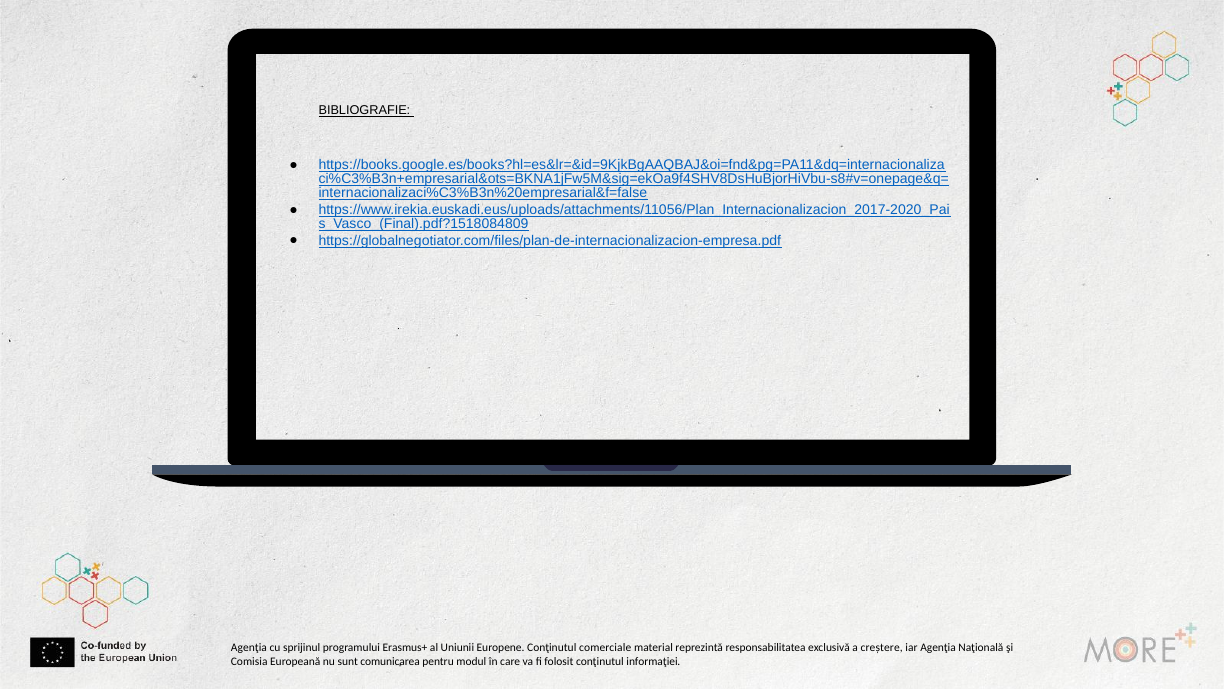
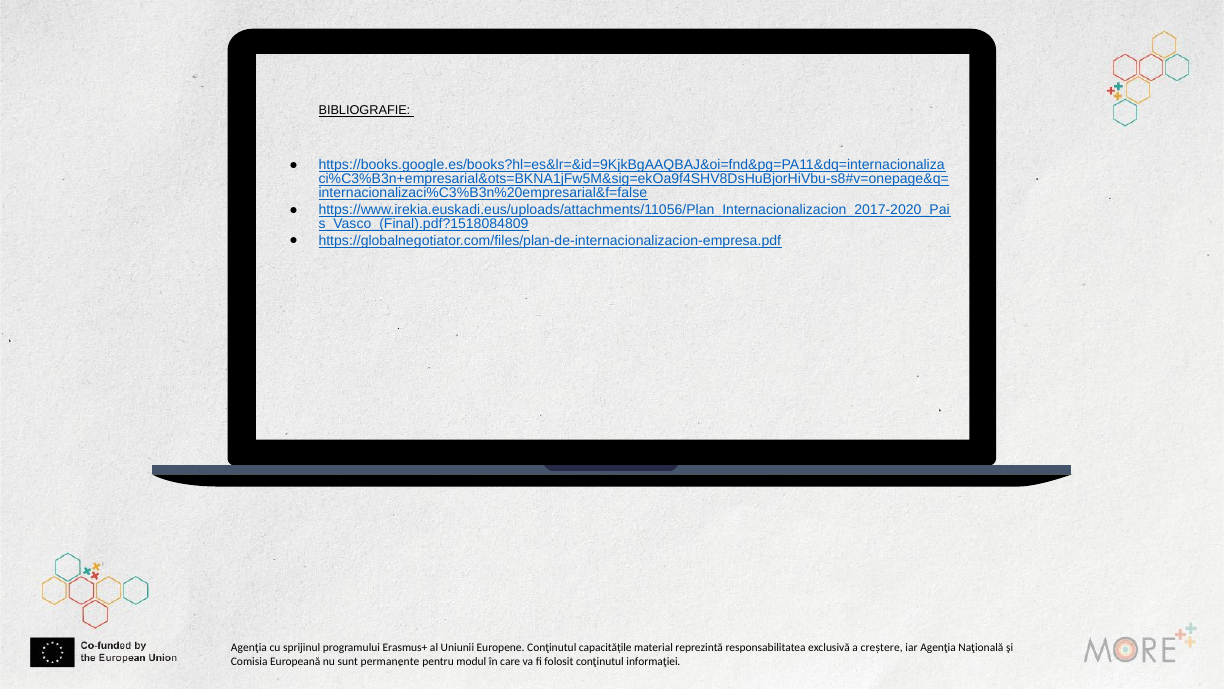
comerciale: comerciale -> capacitățile
comunicarea: comunicarea -> permanente
